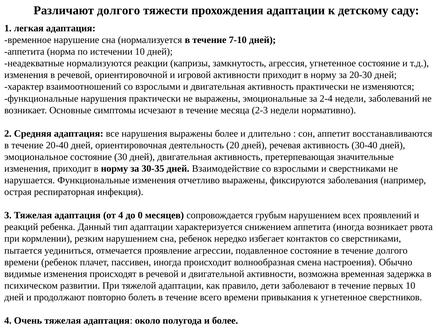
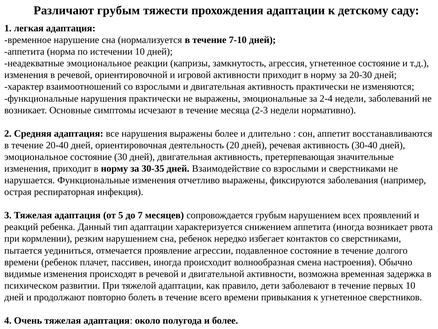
Различают долгого: долгого -> грубым
неадекватные нормализуются: нормализуются -> эмоциональное
от 4: 4 -> 5
0: 0 -> 7
